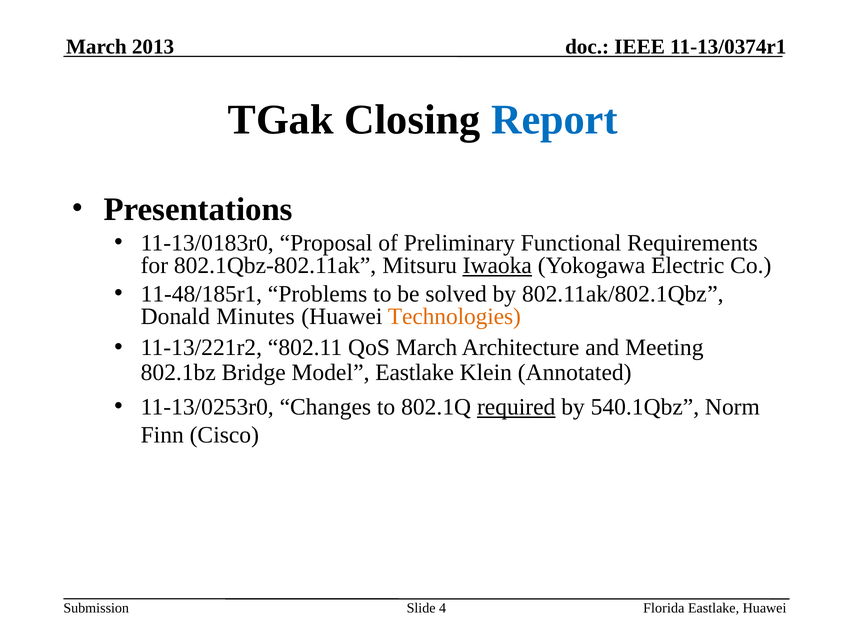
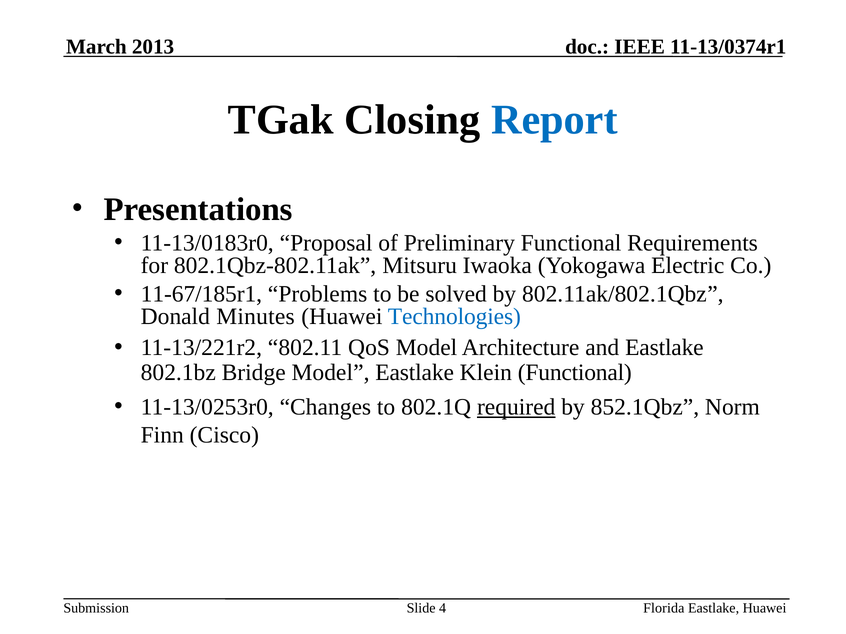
Iwaoka underline: present -> none
11-48/185r1: 11-48/185r1 -> 11-67/185r1
Technologies colour: orange -> blue
QoS March: March -> Model
and Meeting: Meeting -> Eastlake
Klein Annotated: Annotated -> Functional
540.1Qbz: 540.1Qbz -> 852.1Qbz
